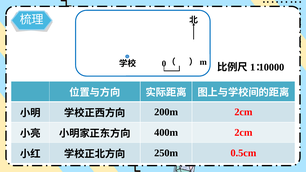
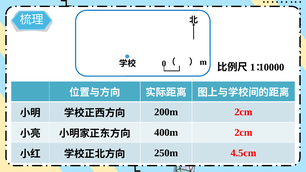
0.5cm: 0.5cm -> 4.5cm
